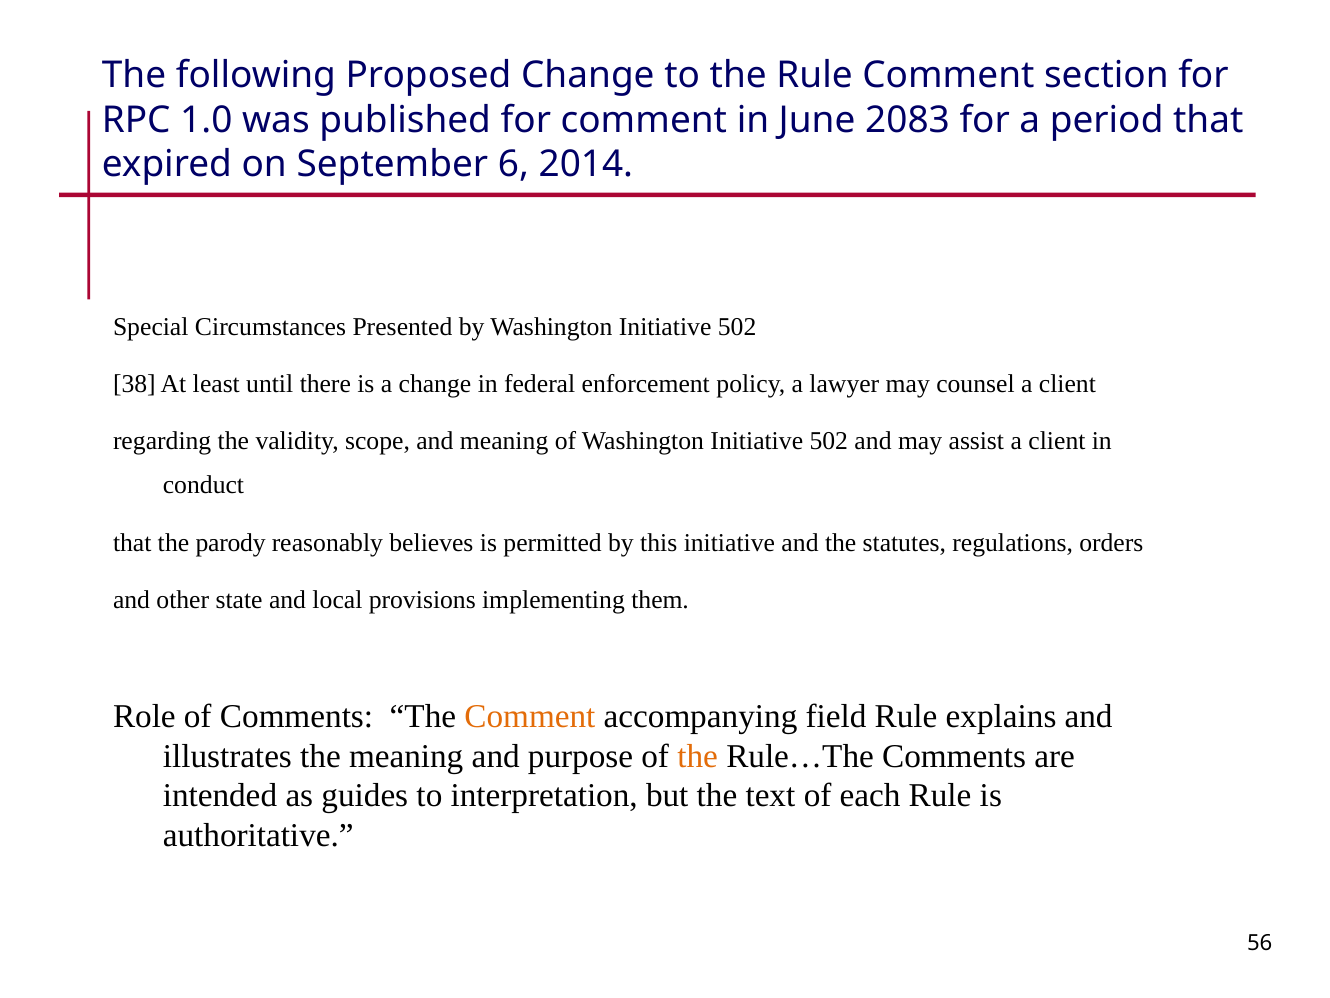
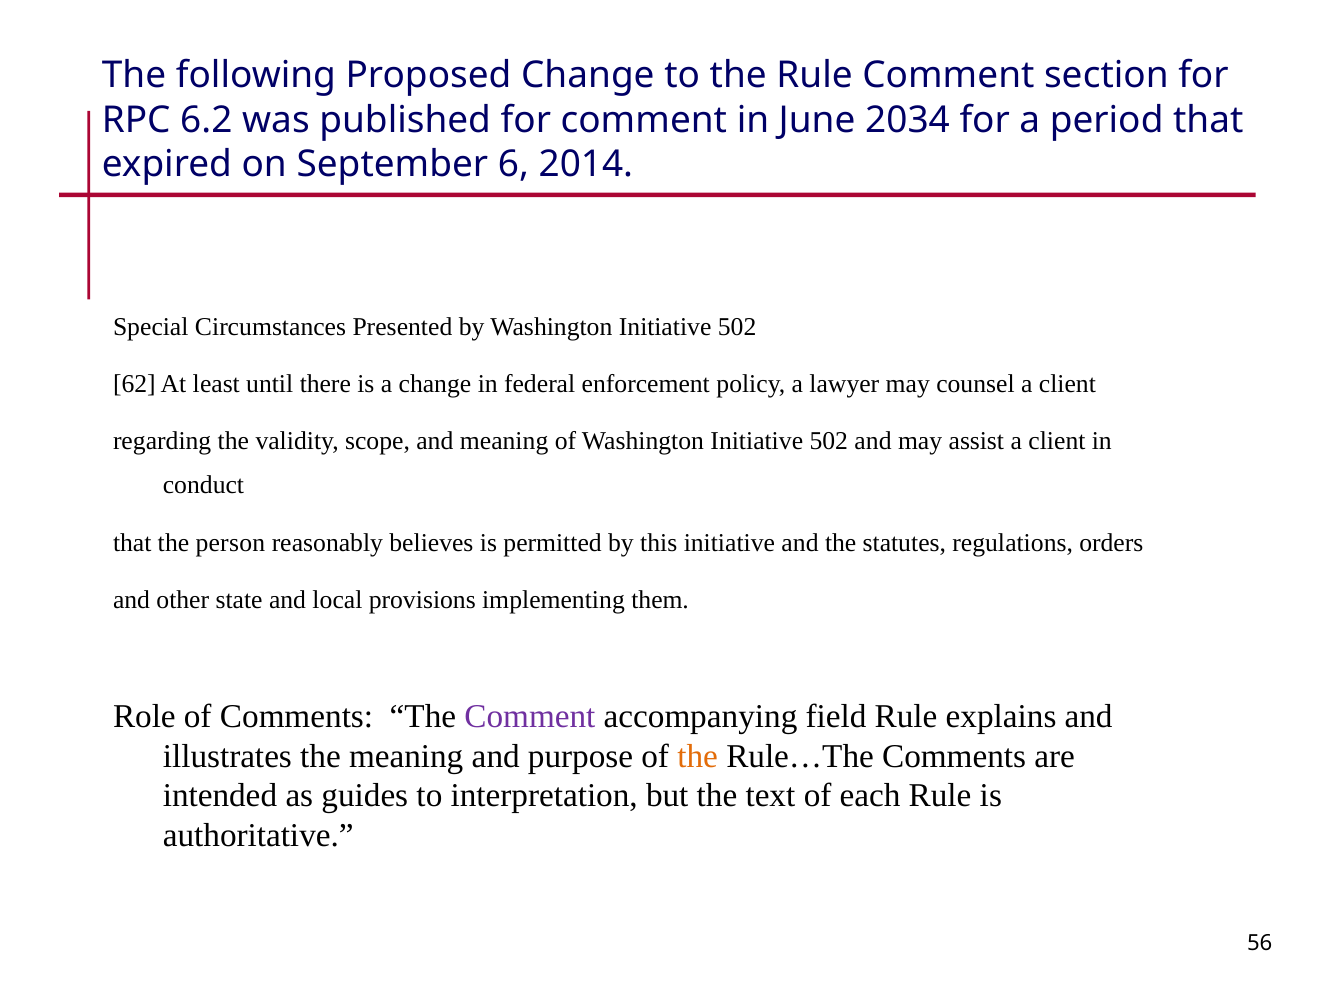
1.0: 1.0 -> 6.2
2083: 2083 -> 2034
38: 38 -> 62
parody: parody -> person
Comment at (530, 716) colour: orange -> purple
